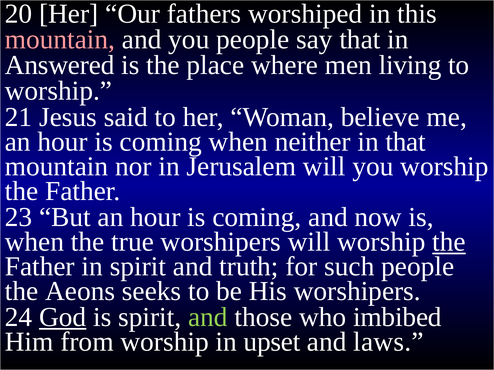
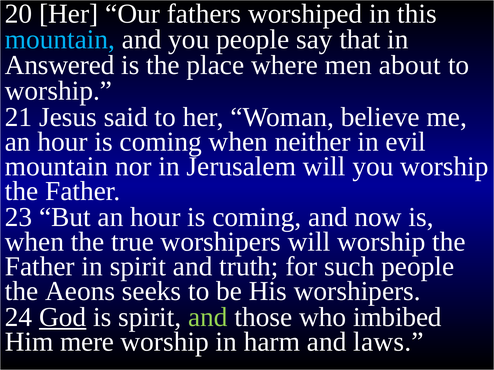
mountain at (60, 40) colour: pink -> light blue
living: living -> about
that at (406, 142): that -> evil
the at (449, 242) underline: present -> none
from: from -> mere
upset: upset -> harm
